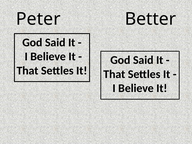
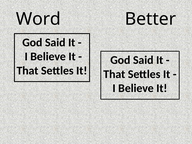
Peter: Peter -> Word
